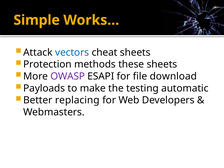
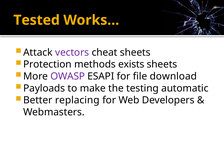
Simple: Simple -> Tested
vectors colour: blue -> purple
these: these -> exists
